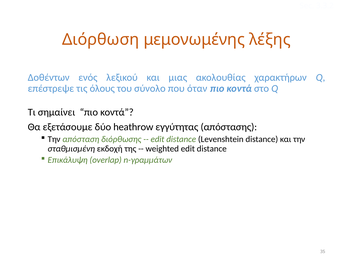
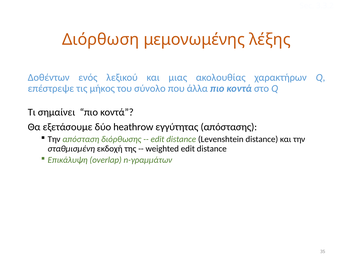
όλους: όλους -> μήκος
όταν: όταν -> άλλα
